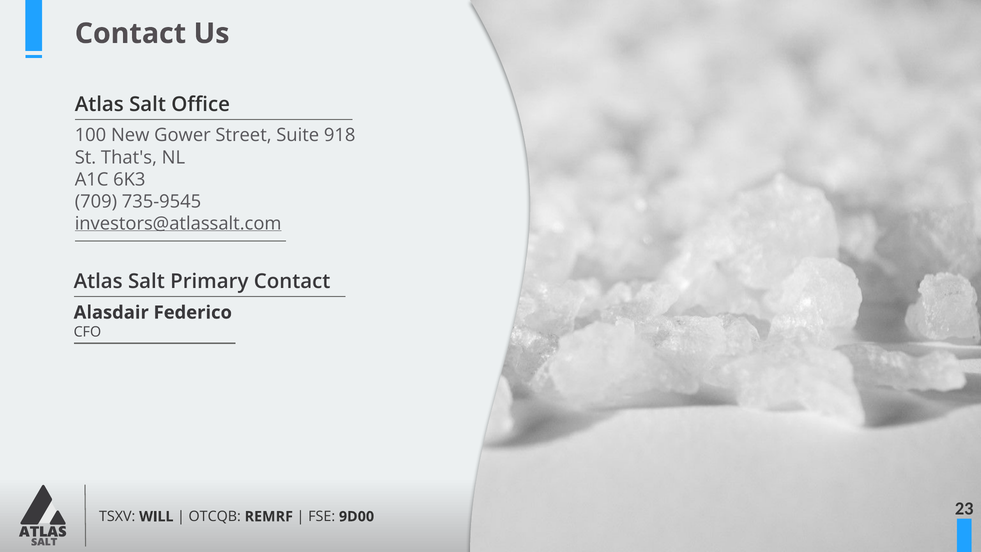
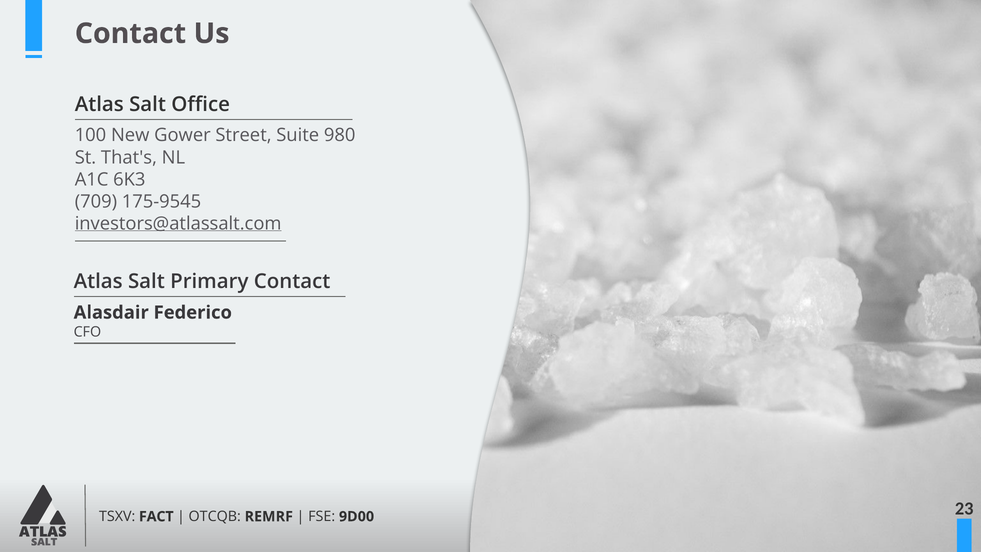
918: 918 -> 980
735-9545: 735-9545 -> 175-9545
WILL: WILL -> FACT
